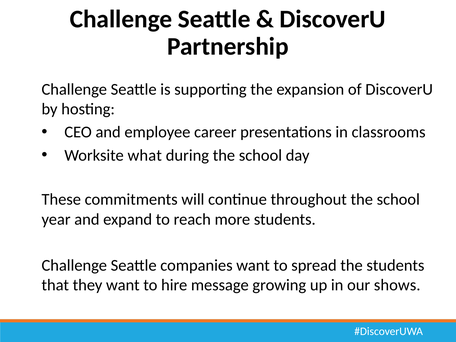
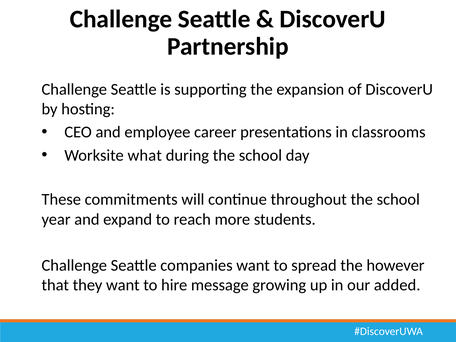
the students: students -> however
shows: shows -> added
